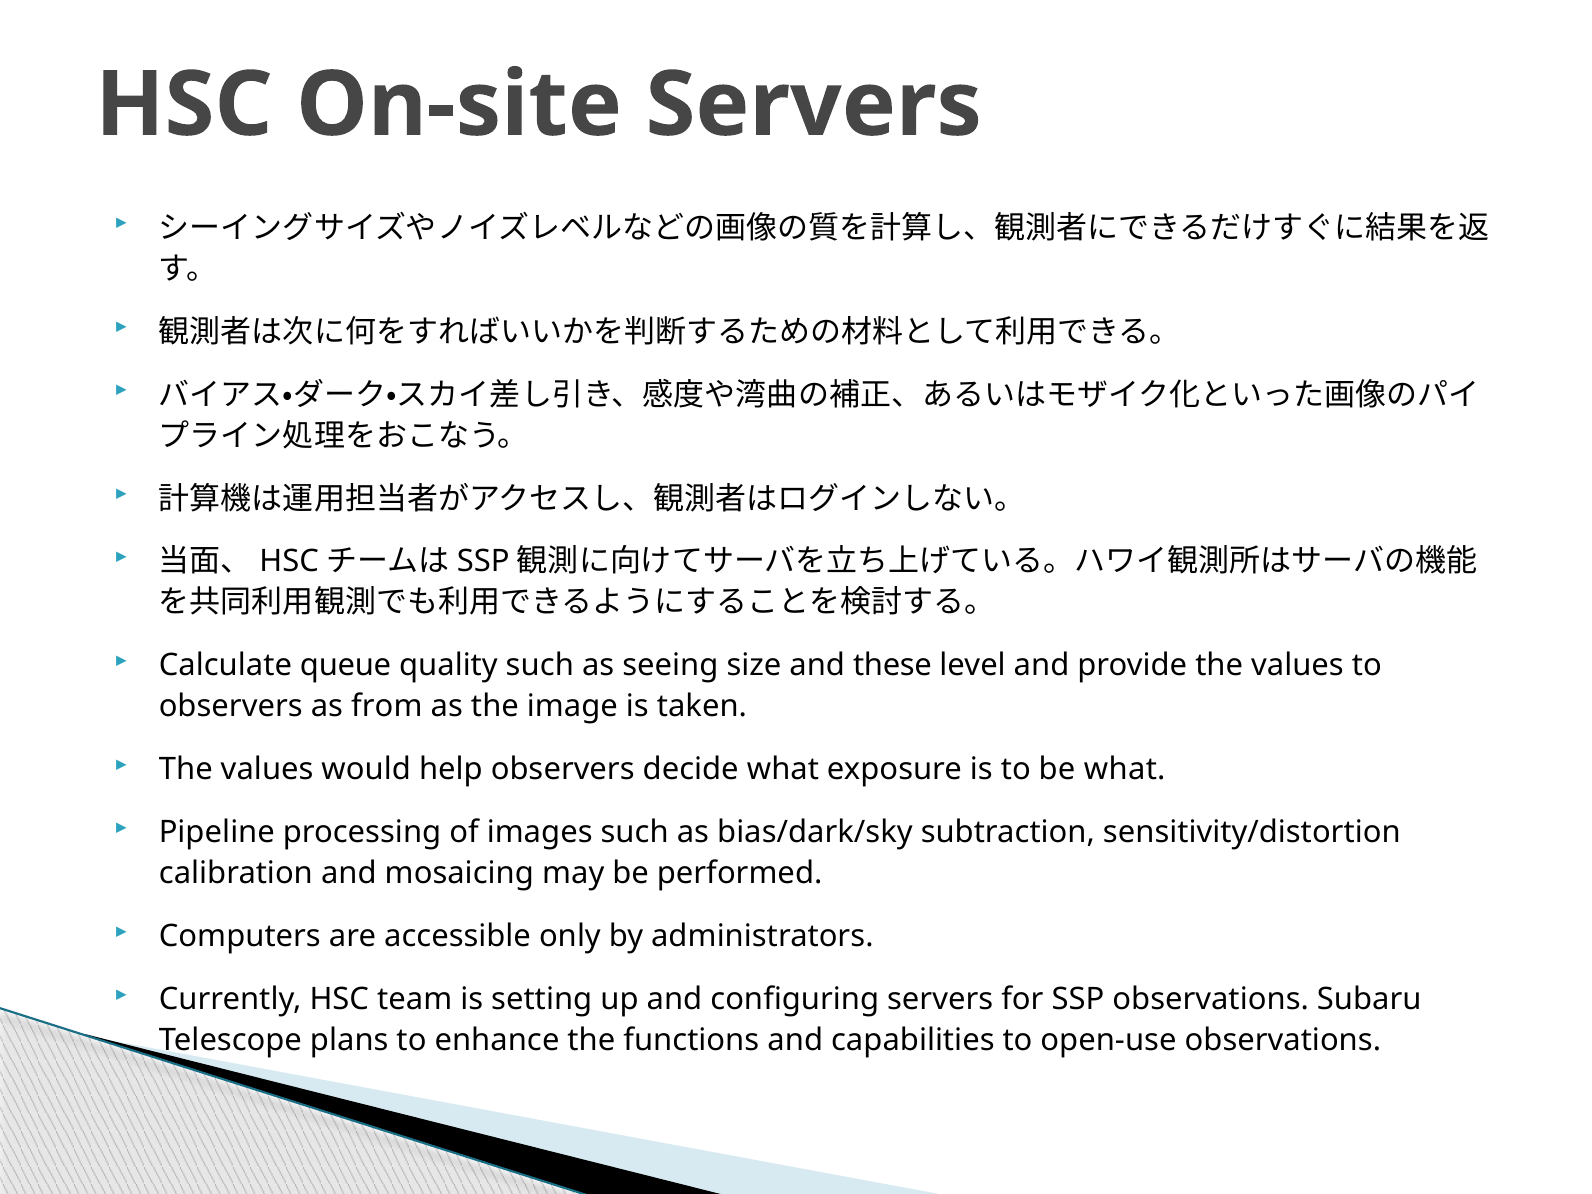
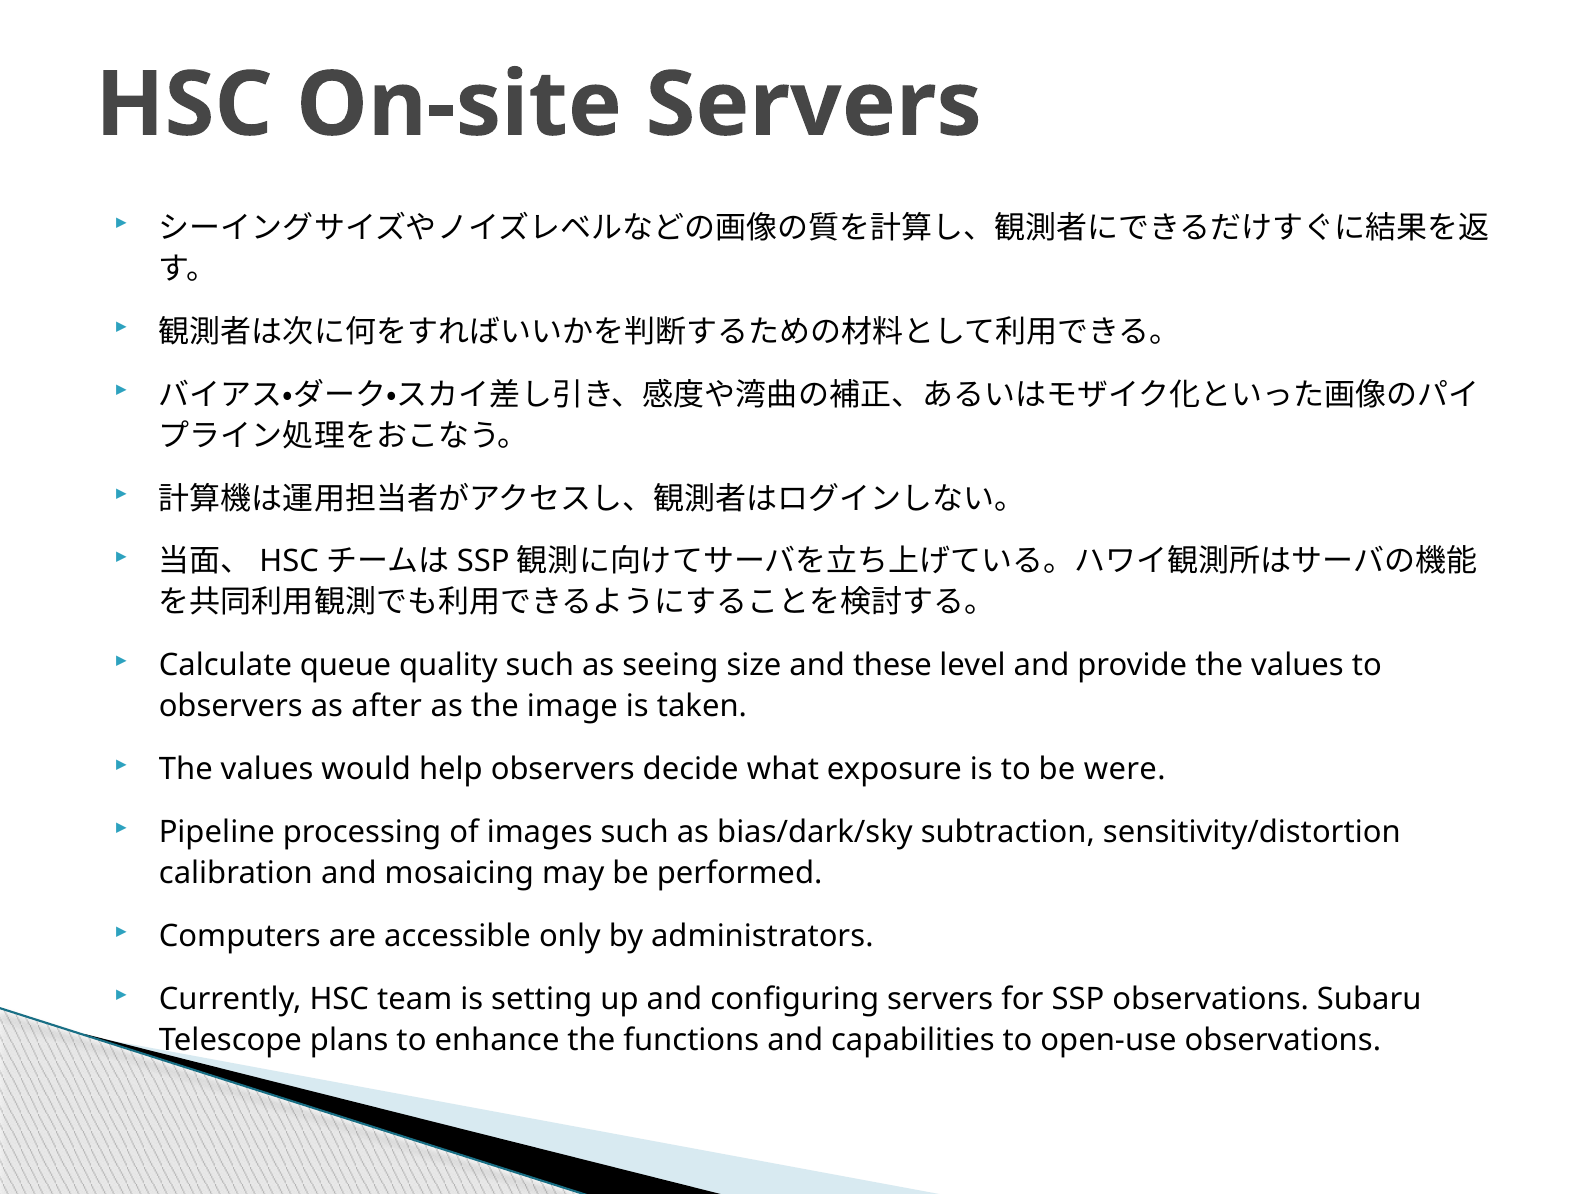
from: from -> after
be what: what -> were
